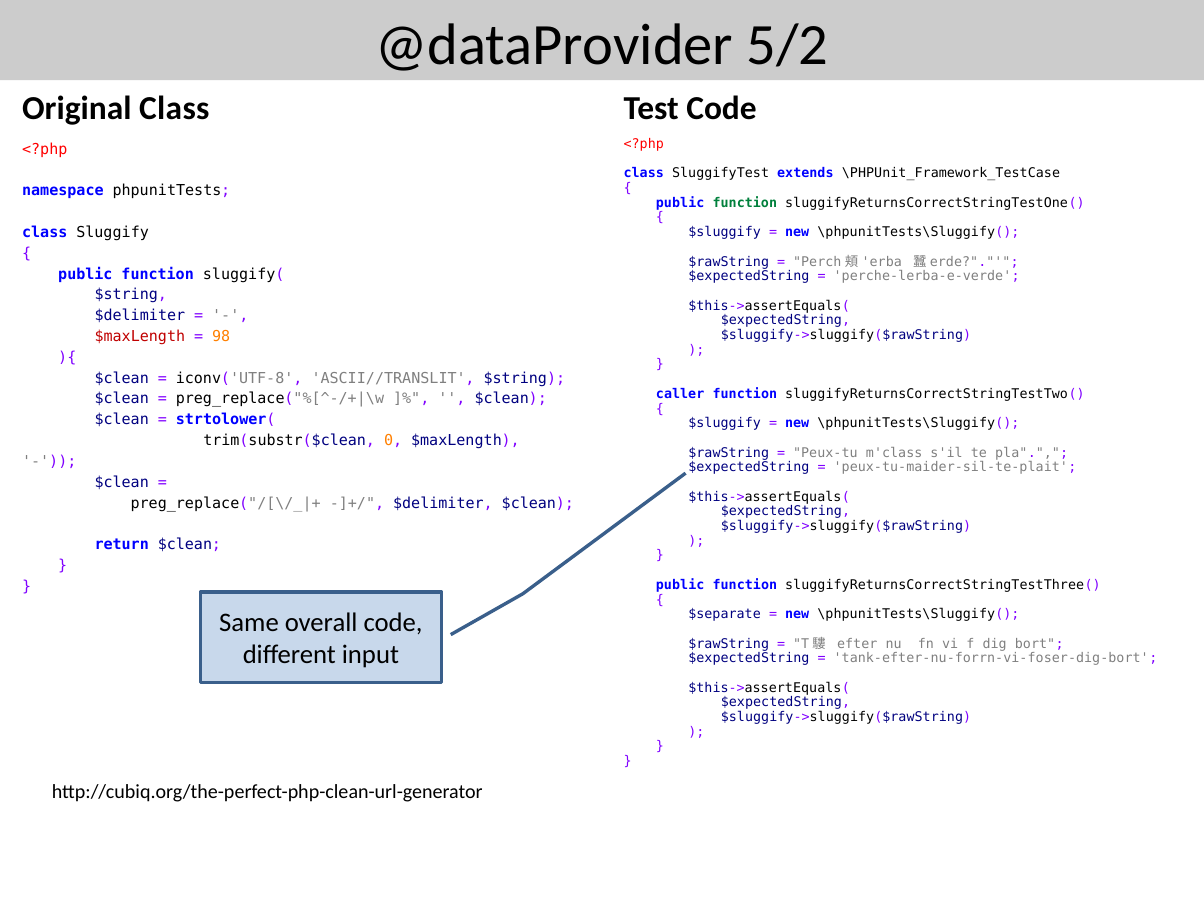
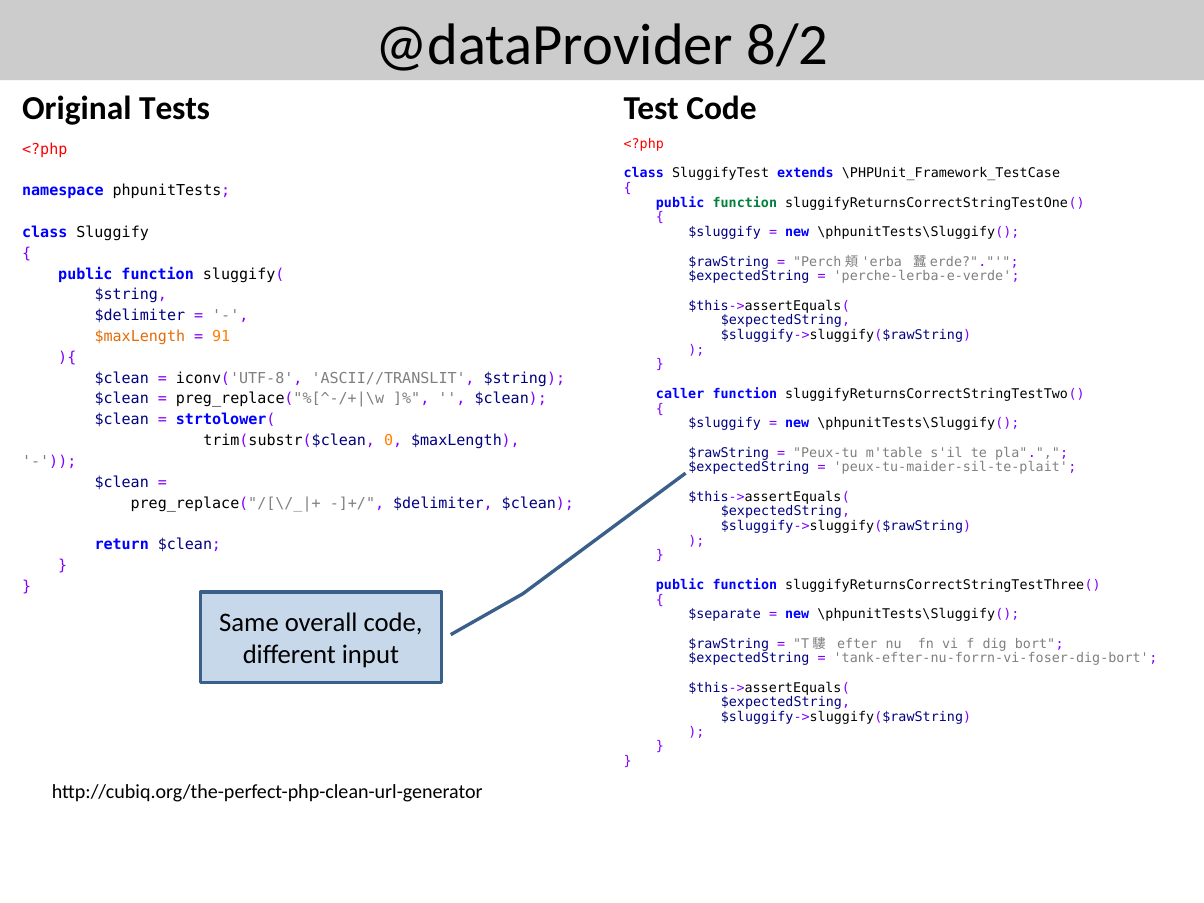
5/2: 5/2 -> 8/2
Original Class: Class -> Tests
$maxLength at (140, 337) colour: red -> orange
98: 98 -> 91
m'class: m'class -> m'table
